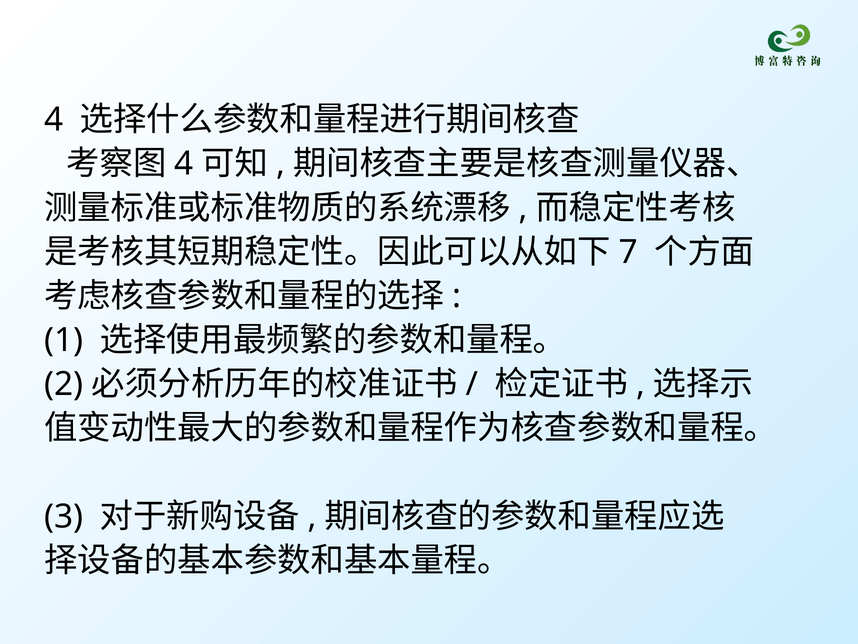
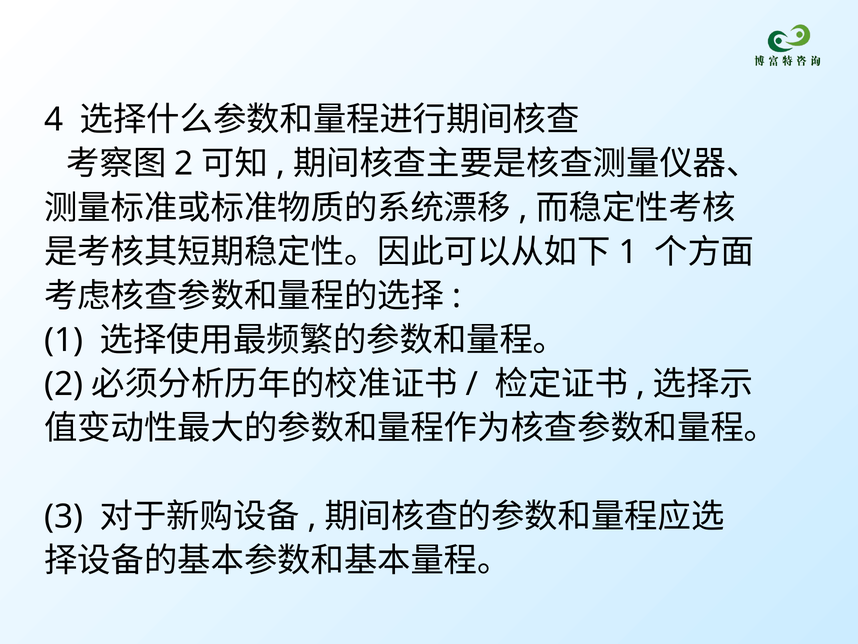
4 at (184, 164): 4 -> 2
7 at (628, 252): 7 -> 1
